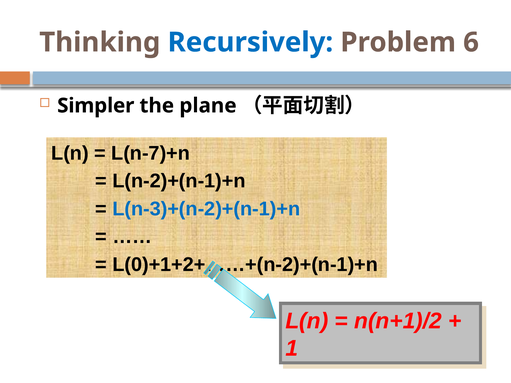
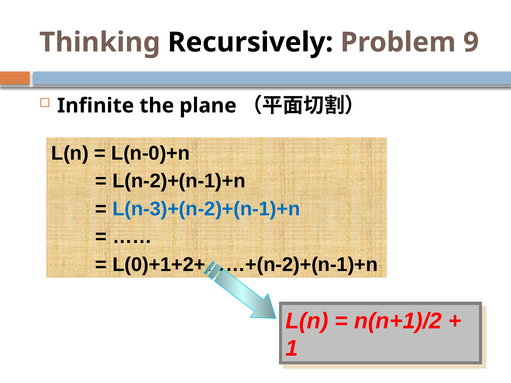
Recursively colour: blue -> black
6: 6 -> 9
Simpler: Simpler -> Infinite
L(n-7)+n: L(n-7)+n -> L(n-0)+n
